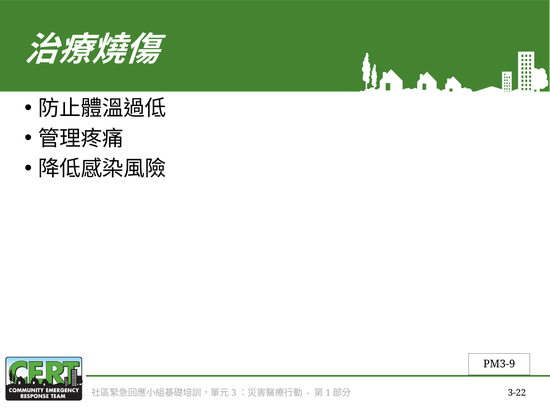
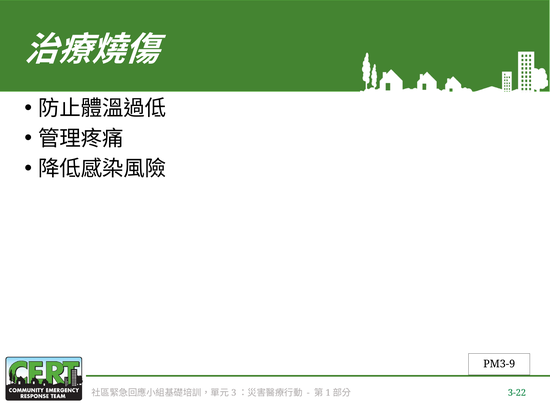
3-22 colour: black -> green
